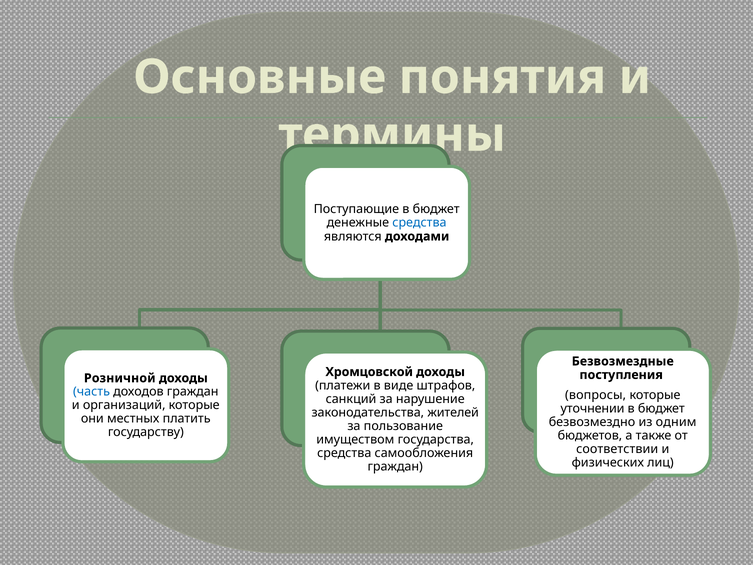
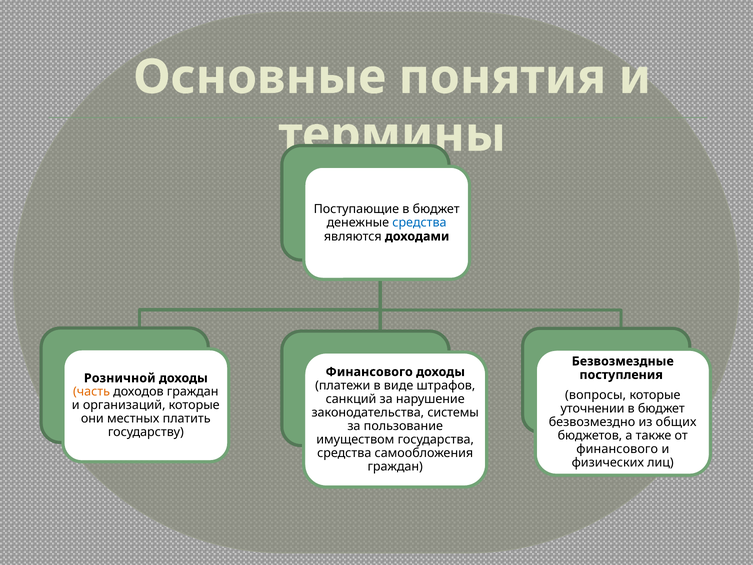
Хромцовской at (369, 372): Хромцовской -> Финансового
часть colour: blue -> orange
жителей: жителей -> системы
одним: одним -> общих
соответствии at (617, 449): соответствии -> финансового
